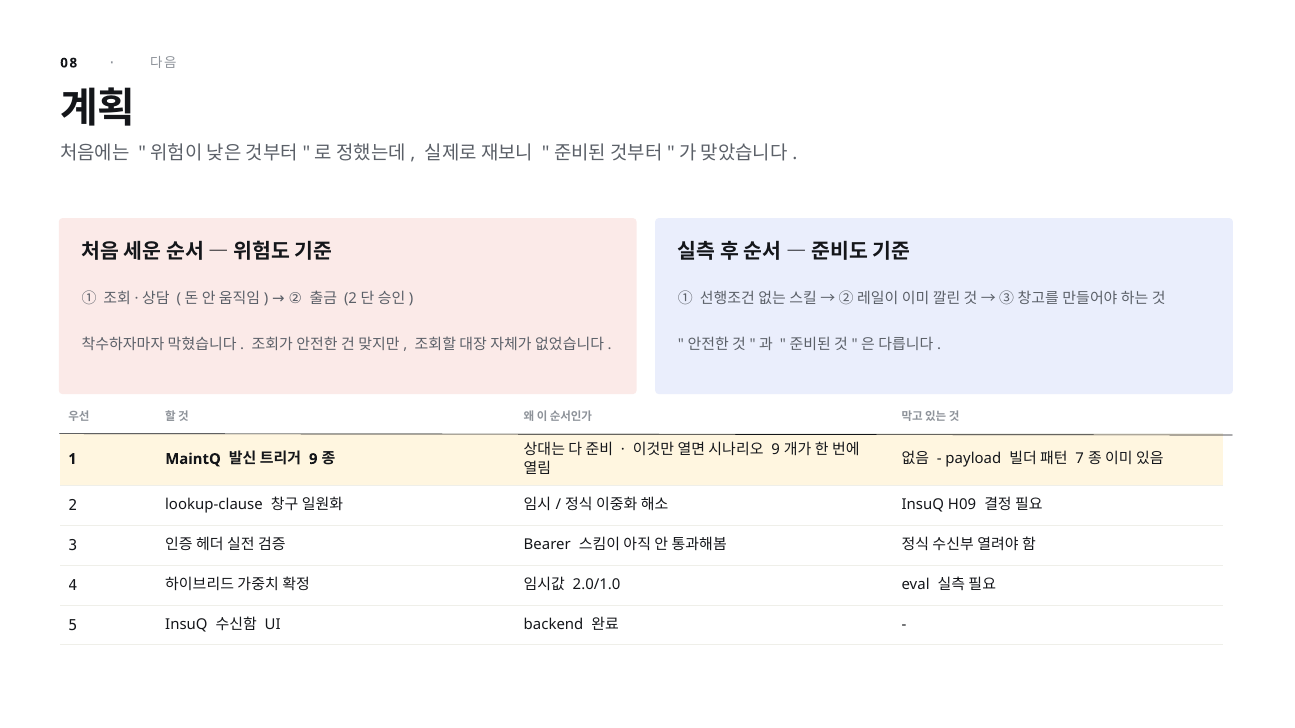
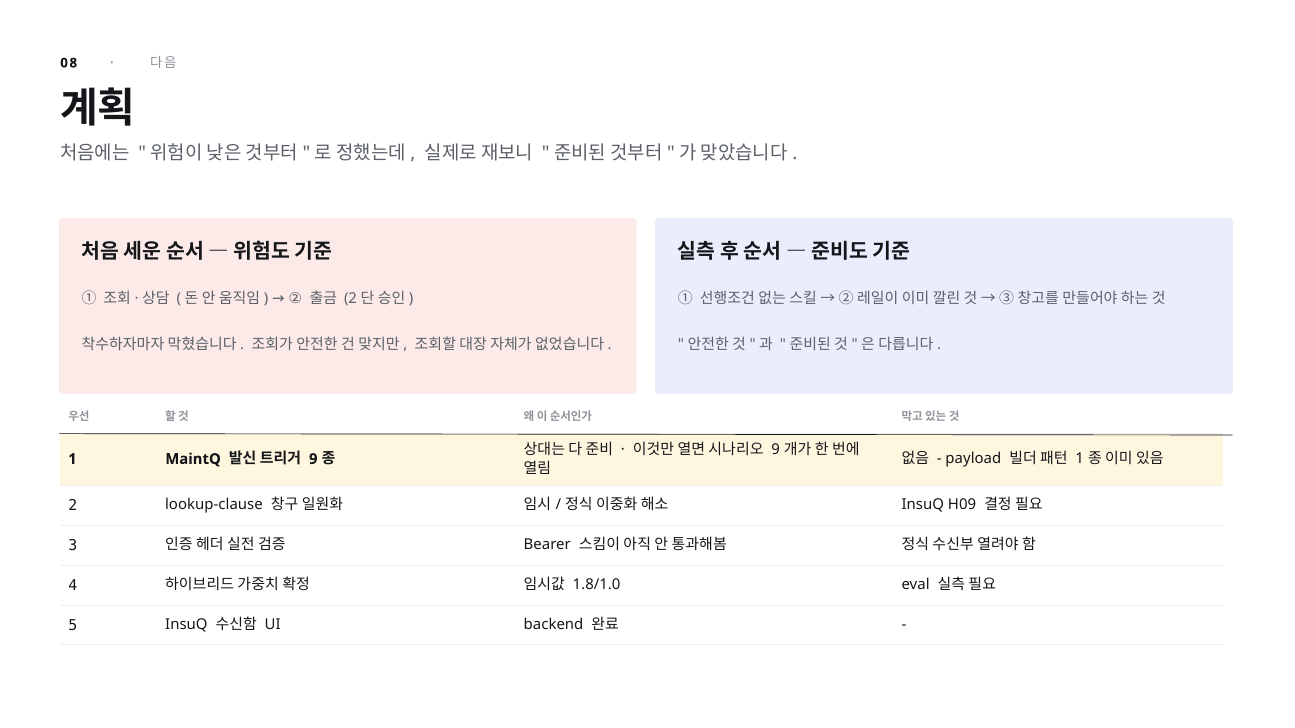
7 at (1080, 459): 7 -> 1
2.0/1.0: 2.0/1.0 -> 1.8/1.0
